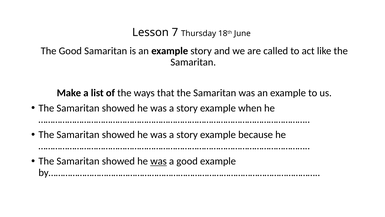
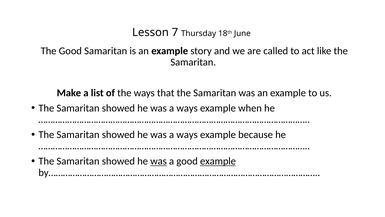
story at (187, 108): story -> ways
story at (187, 134): story -> ways
example at (218, 161) underline: none -> present
